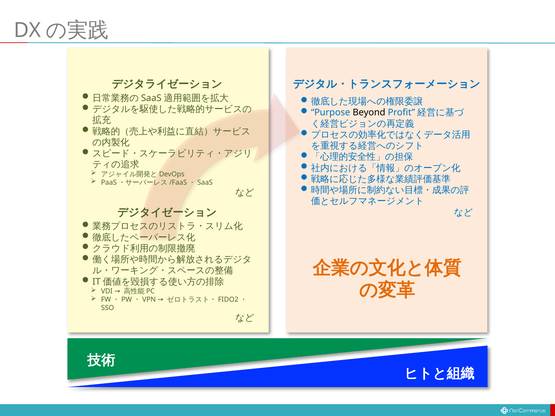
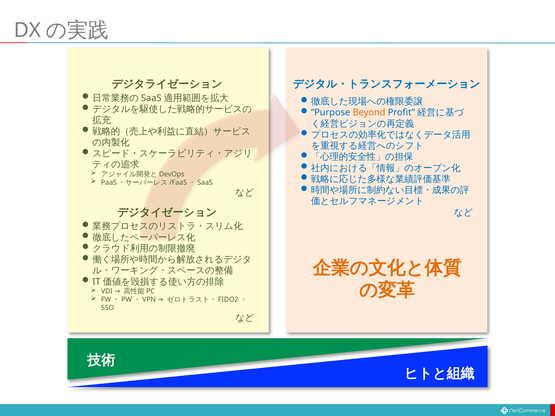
Beyond colour: black -> orange
